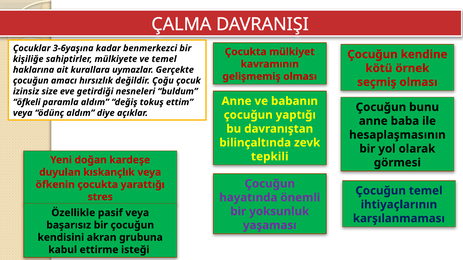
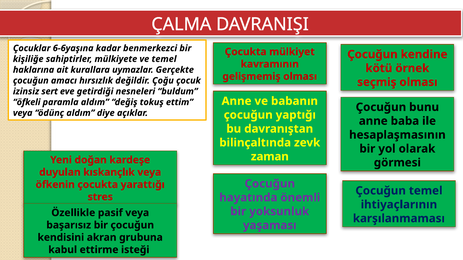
3-6yaşına: 3-6yaşına -> 6-6yaşına
size: size -> sert
tepkili: tepkili -> zaman
